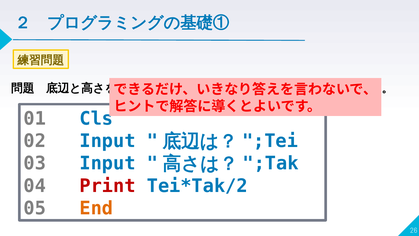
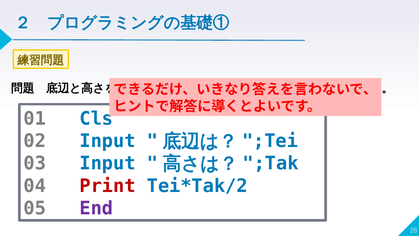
End colour: orange -> purple
